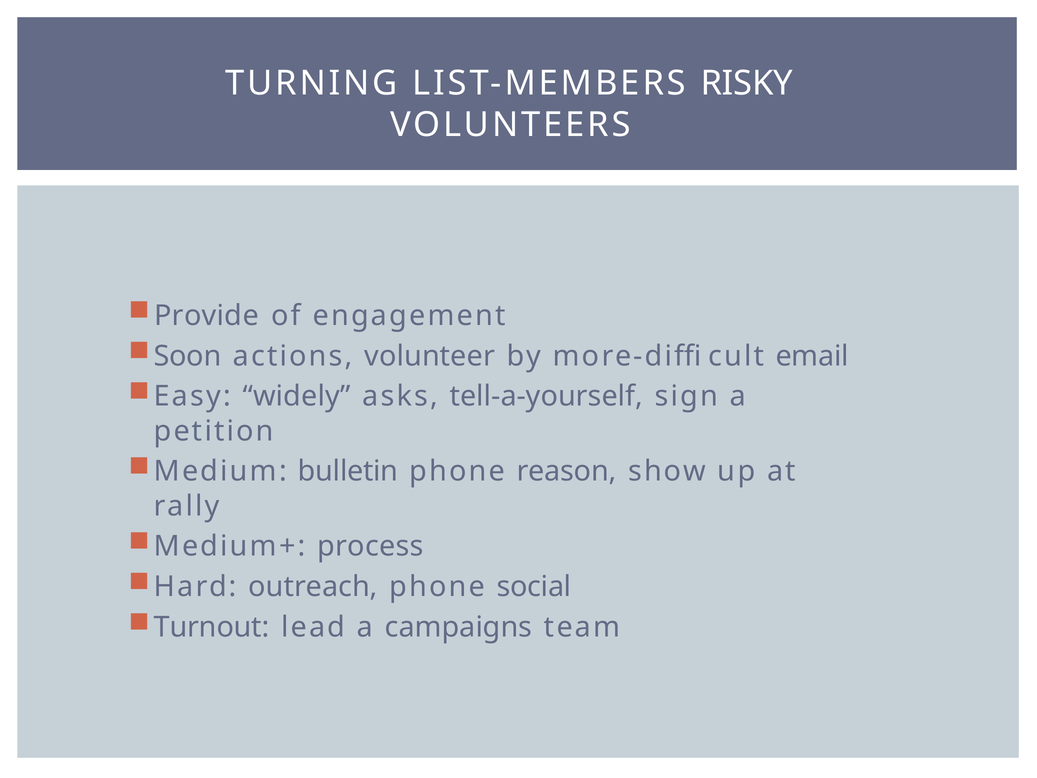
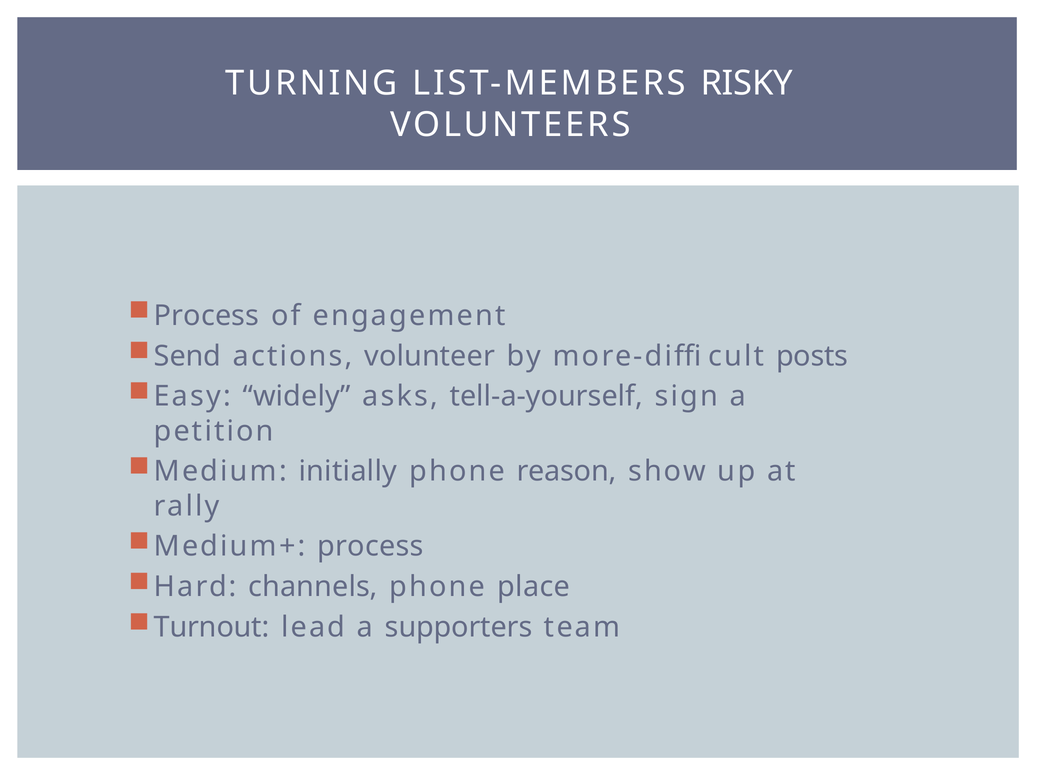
Provide at (206, 316): Provide -> Process
Soon: Soon -> Send
email: email -> posts
bulletin: bulletin -> initially
outreach: outreach -> channels
social: social -> place
campaigns: campaigns -> supporters
